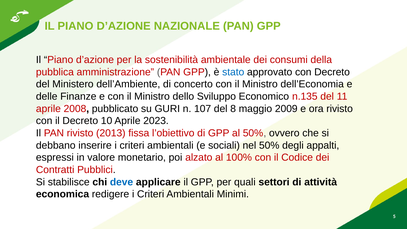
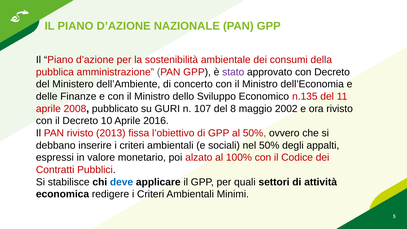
stato colour: blue -> purple
2009: 2009 -> 2002
2023: 2023 -> 2016
